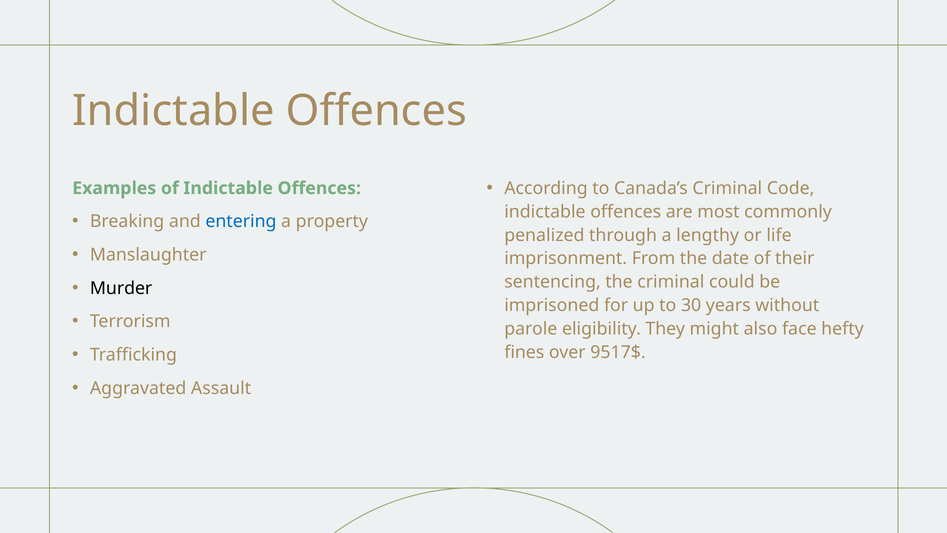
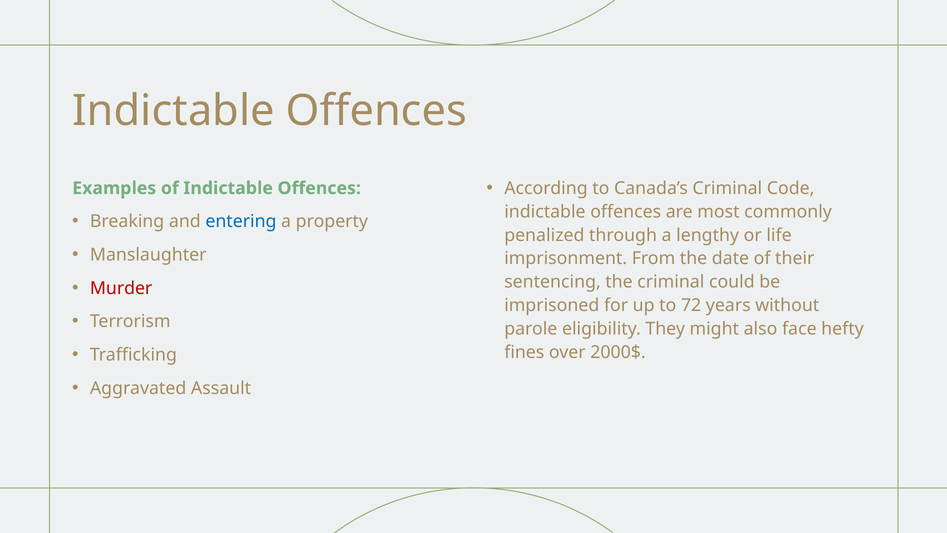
Murder colour: black -> red
30: 30 -> 72
9517$: 9517$ -> 2000$
